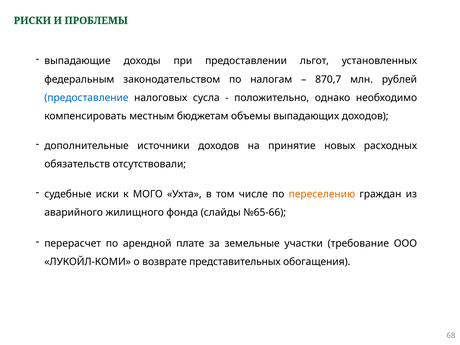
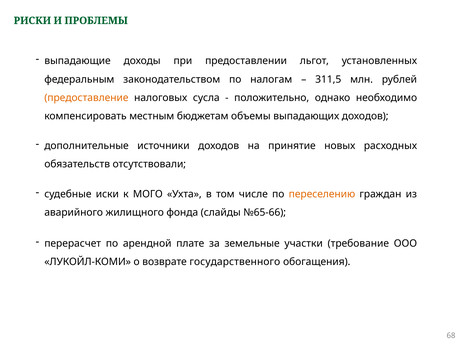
870,7: 870,7 -> 311,5
предоставление colour: blue -> orange
представительных: представительных -> государственного
